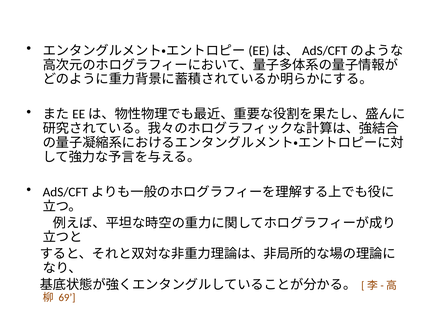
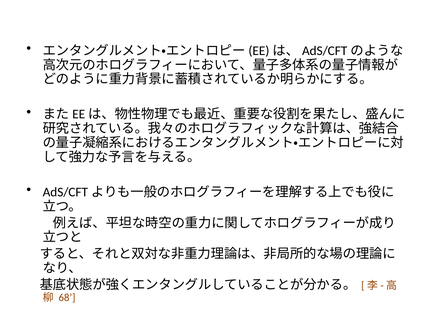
69: 69 -> 68
